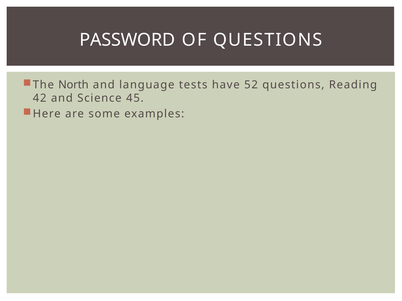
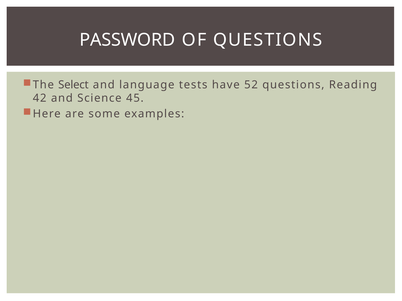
North: North -> Select
